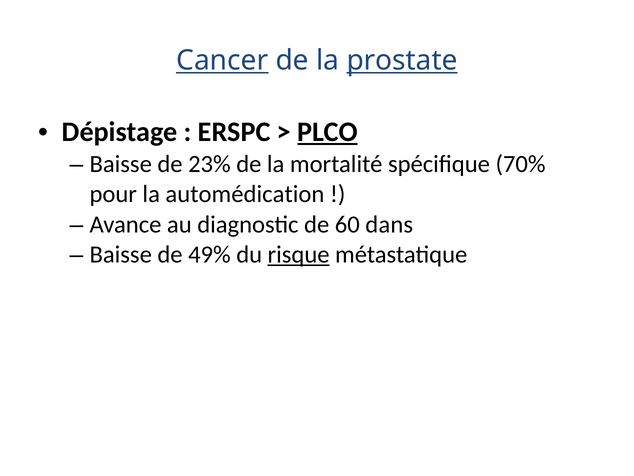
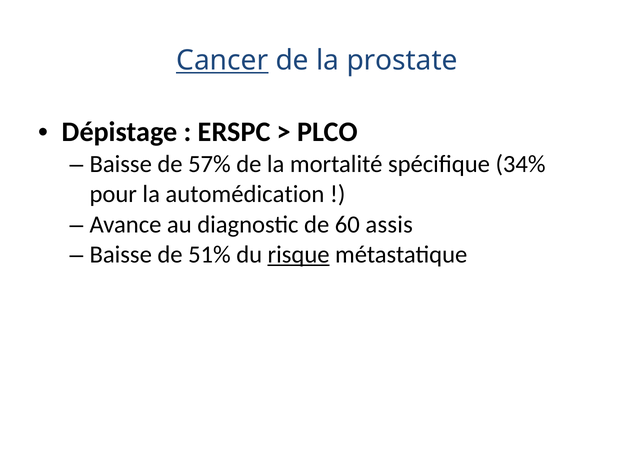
prostate underline: present -> none
PLCO underline: present -> none
23%: 23% -> 57%
70%: 70% -> 34%
dans: dans -> assis
49%: 49% -> 51%
